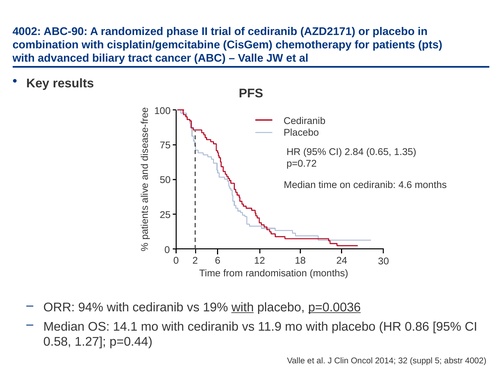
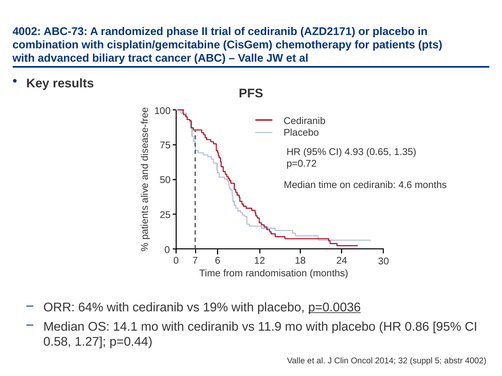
ABC-90: ABC-90 -> ABC-73
2.84: 2.84 -> 4.93
2: 2 -> 7
94%: 94% -> 64%
with at (243, 308) underline: present -> none
